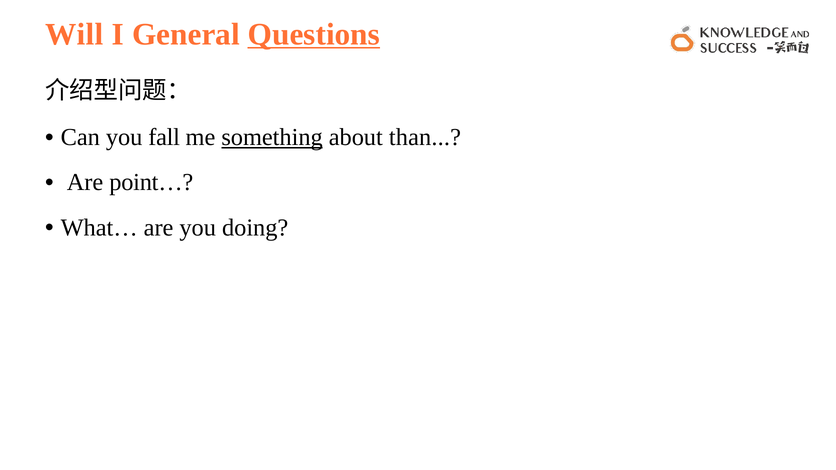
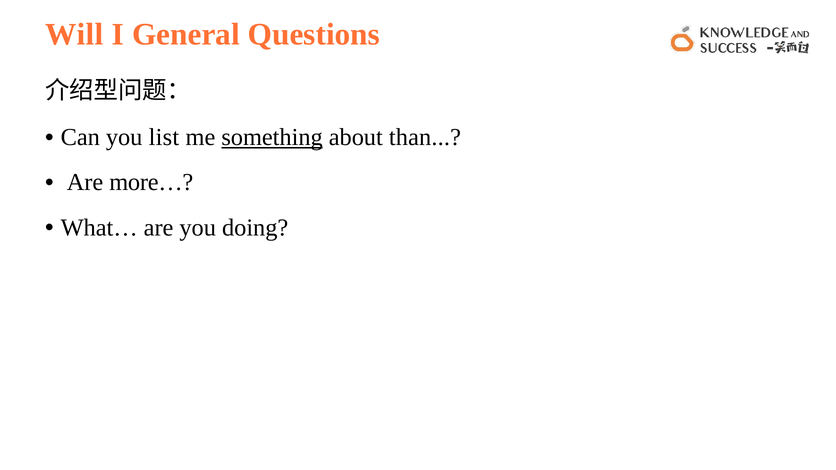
Questions underline: present -> none
fall: fall -> list
point…: point… -> more…
